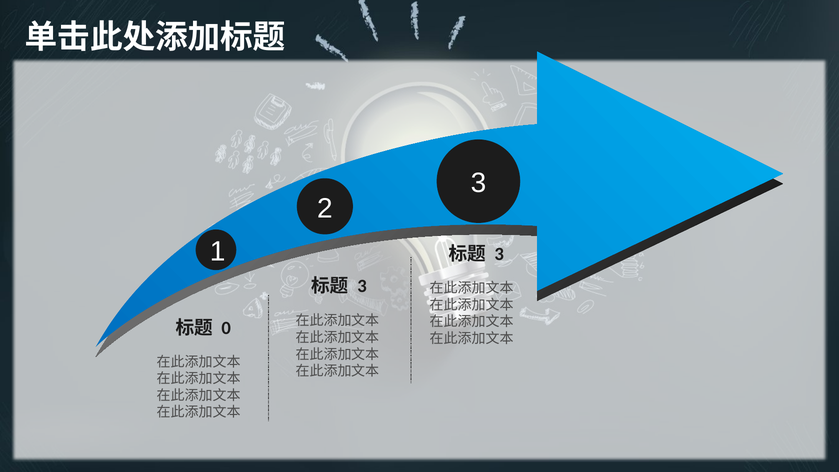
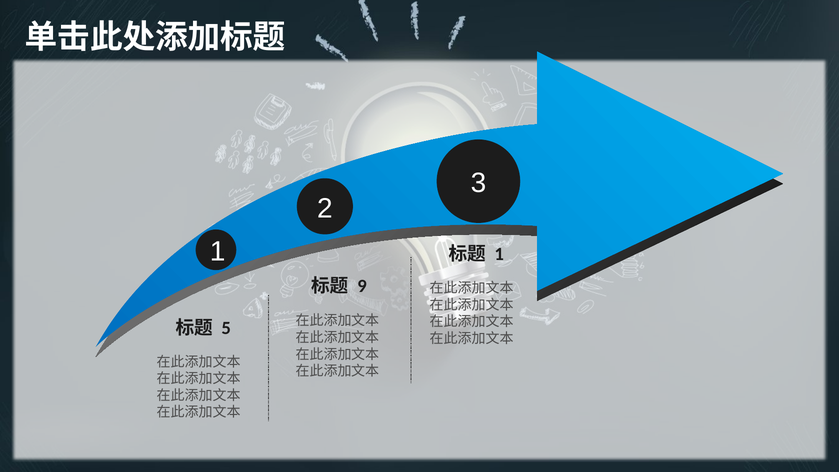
3 at (499, 254): 3 -> 1
3 at (362, 286): 3 -> 9
0: 0 -> 5
